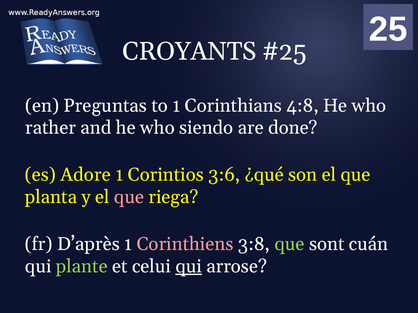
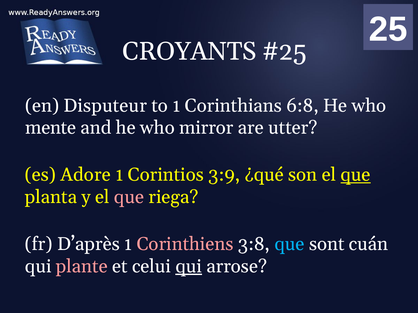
Preguntas: Preguntas -> Disputeur
4:8: 4:8 -> 6:8
rather: rather -> mente
siendo: siendo -> mirror
done: done -> utter
3:6: 3:6 -> 3:9
que at (356, 175) underline: none -> present
que at (290, 244) colour: light green -> light blue
plante colour: light green -> pink
